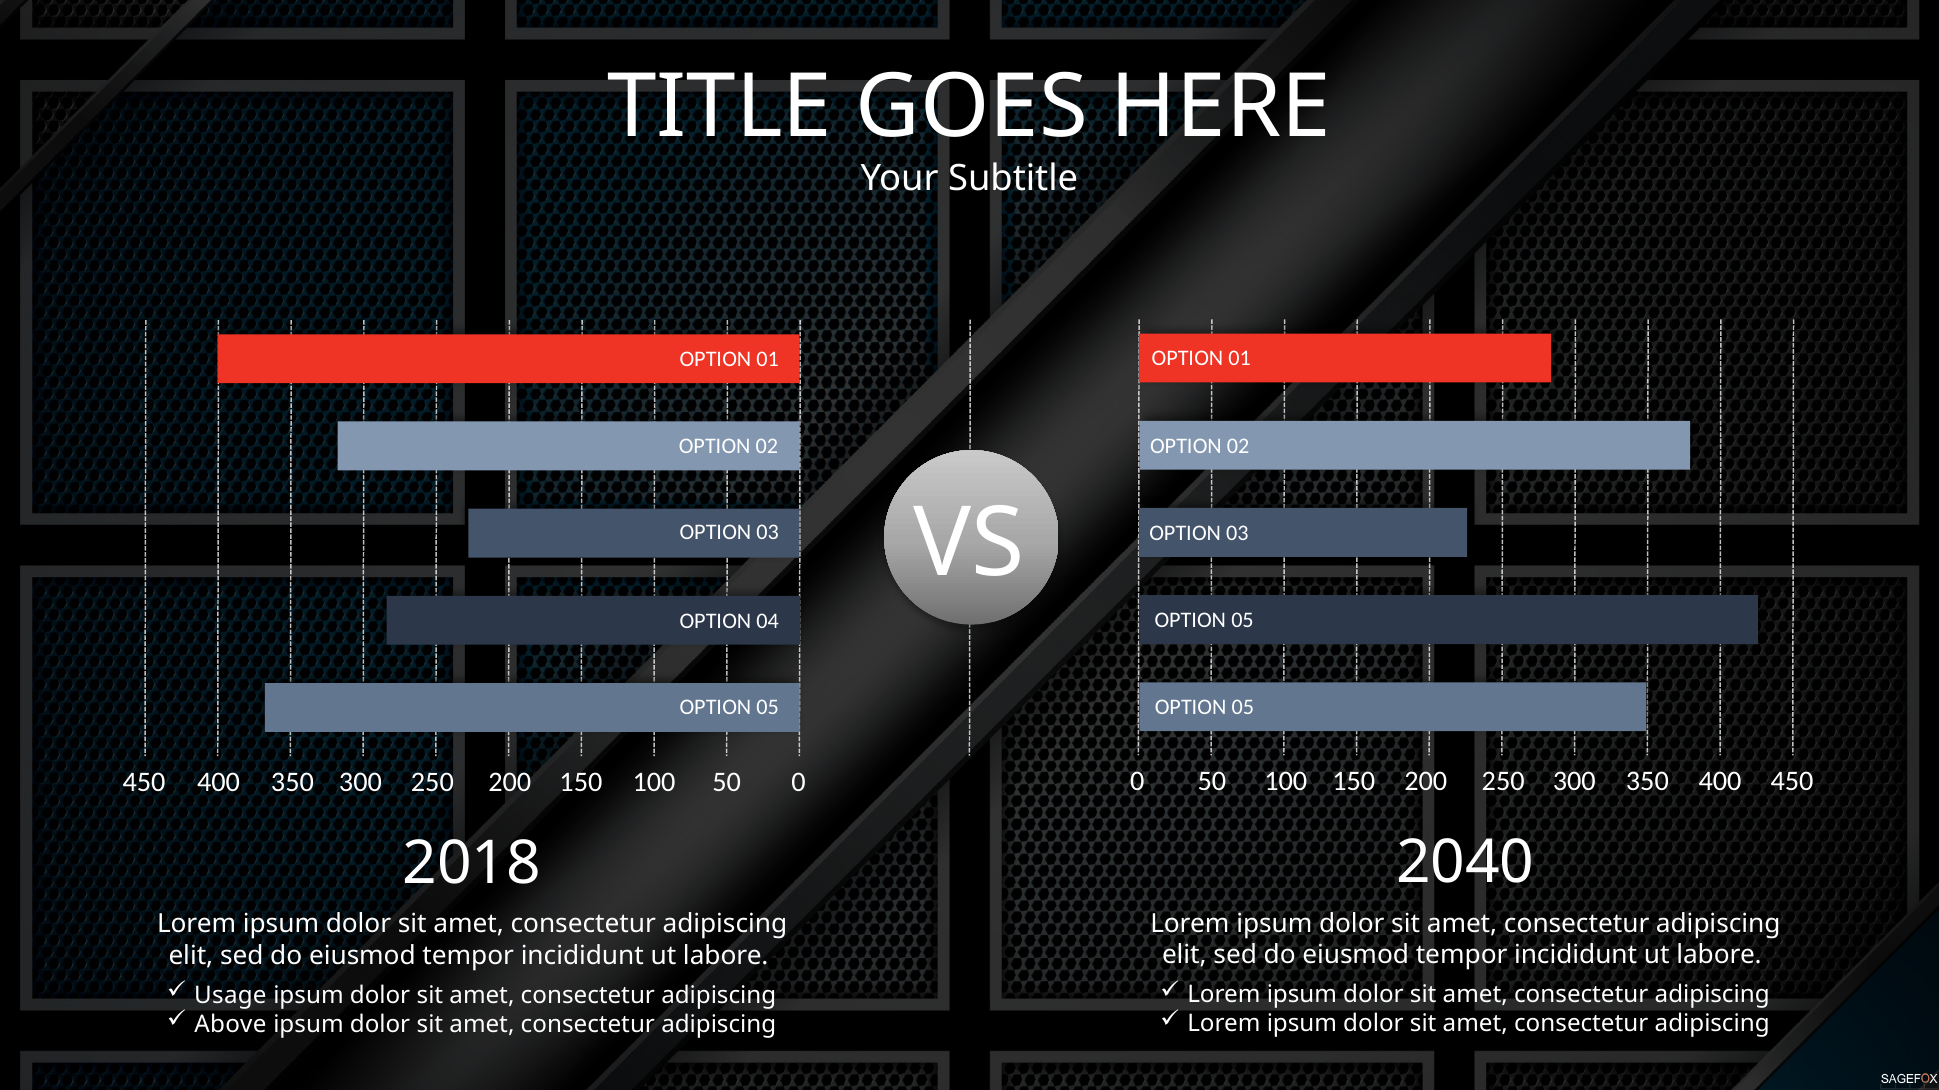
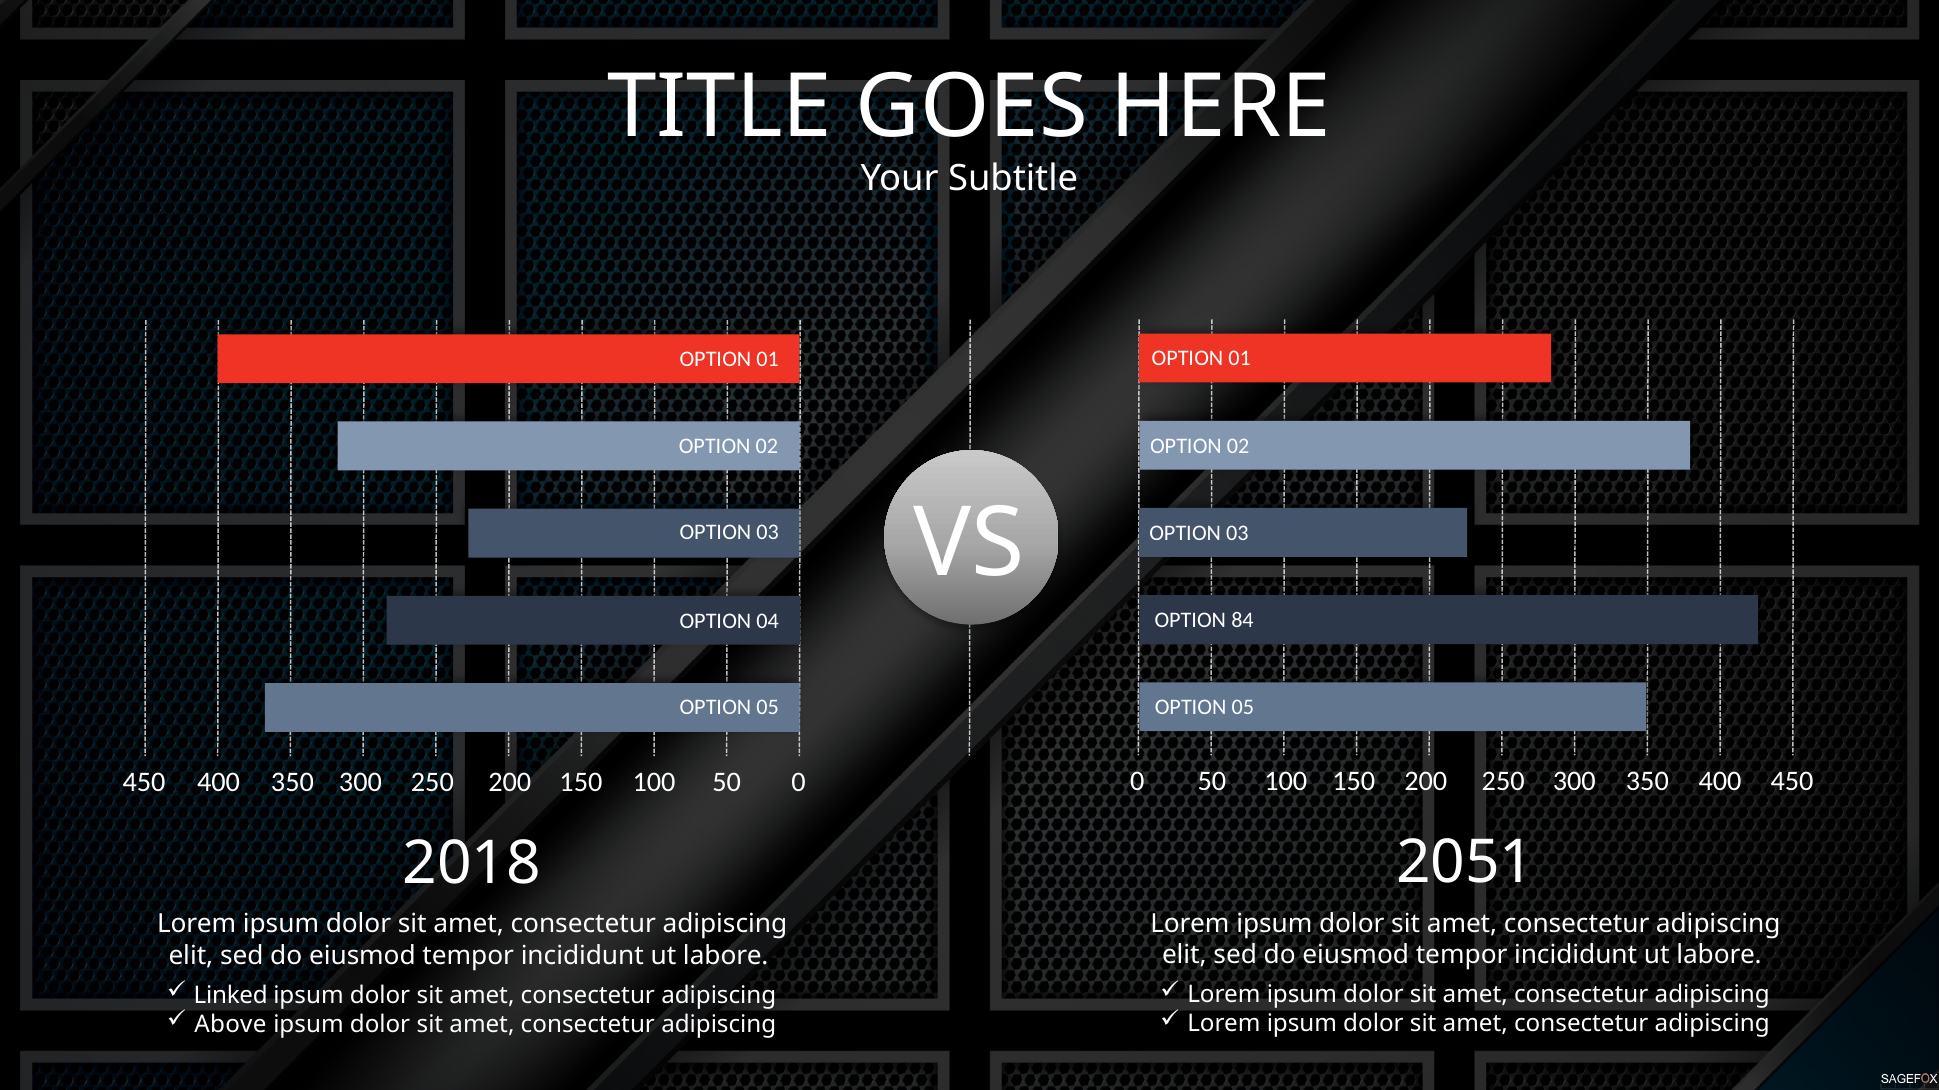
05 at (1242, 621): 05 -> 84
2040: 2040 -> 2051
Usage: Usage -> Linked
